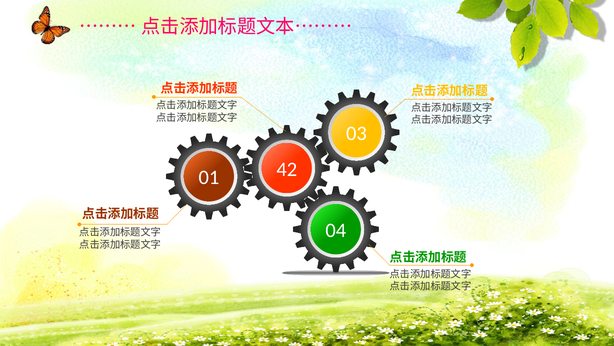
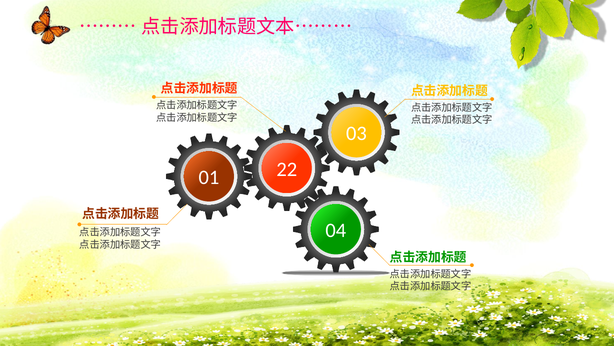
42: 42 -> 22
